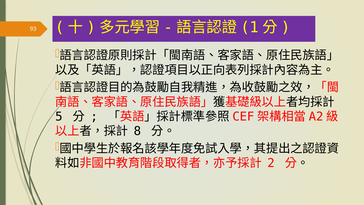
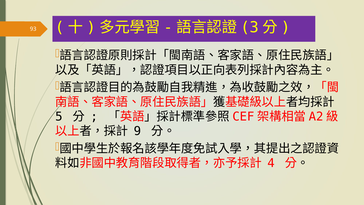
1: 1 -> 3
8: 8 -> 9
2: 2 -> 4
